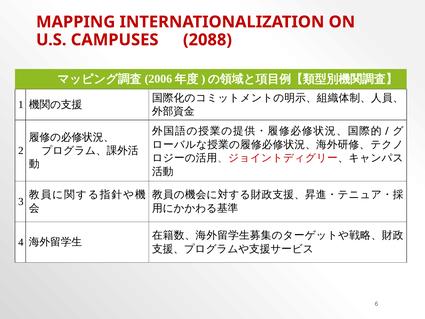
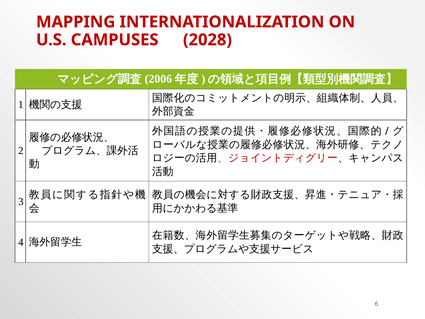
2088: 2088 -> 2028
